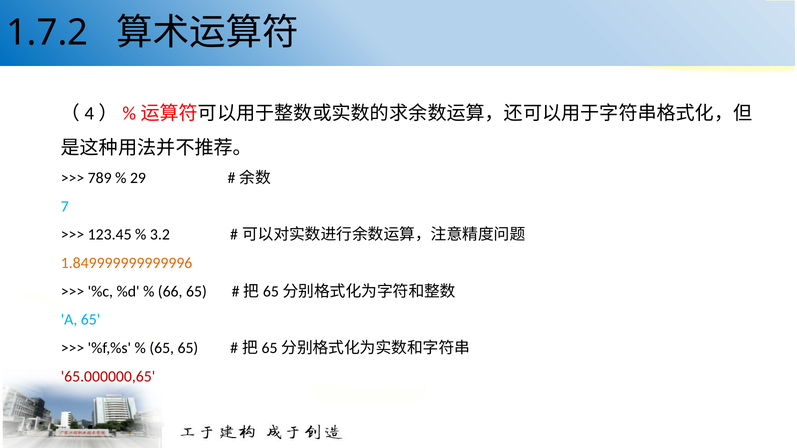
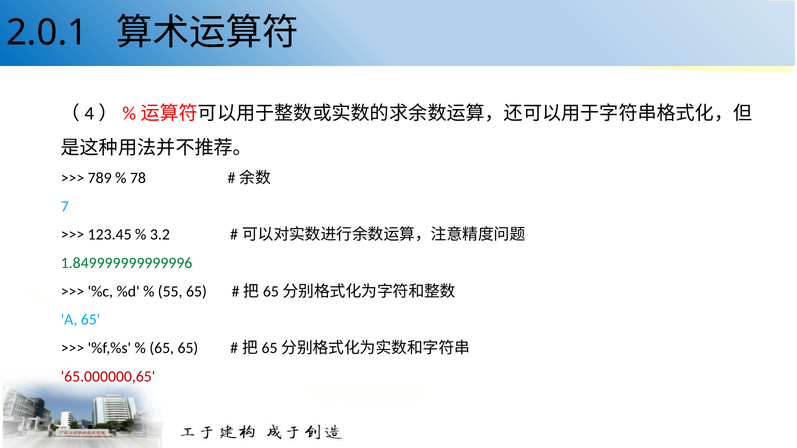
1.7.2: 1.7.2 -> 2.0.1
29: 29 -> 78
1.849999999999996 colour: orange -> green
66: 66 -> 55
